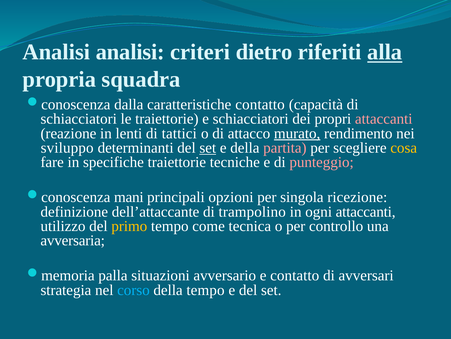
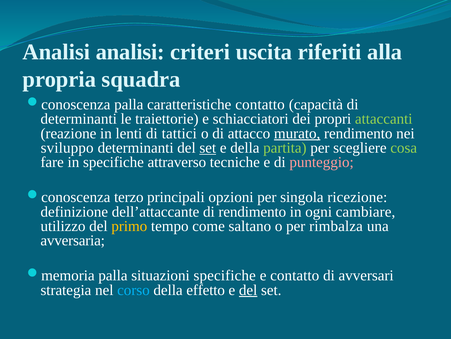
dietro: dietro -> uscita
alla underline: present -> none
dalla at (129, 104): dalla -> palla
schiacciatori at (79, 119): schiacciatori -> determinanti
attaccanti at (384, 119) colour: pink -> light green
partita colour: pink -> light green
cosa colour: yellow -> light green
specifiche traiettorie: traiettorie -> attraverso
mani: mani -> terzo
di trampolino: trampolino -> rendimento
ogni attaccanti: attaccanti -> cambiare
tecnica: tecnica -> saltano
controllo: controllo -> rimbalza
situazioni avversario: avversario -> specifiche
della tempo: tempo -> effetto
del at (248, 289) underline: none -> present
